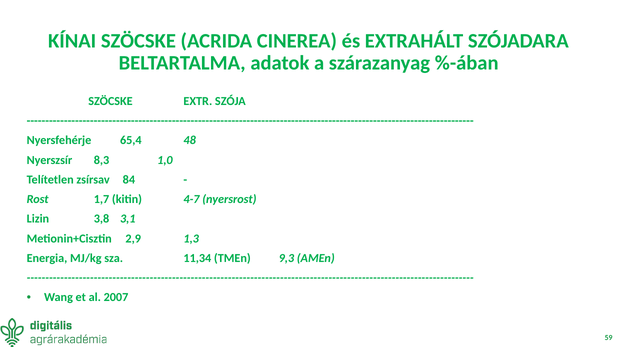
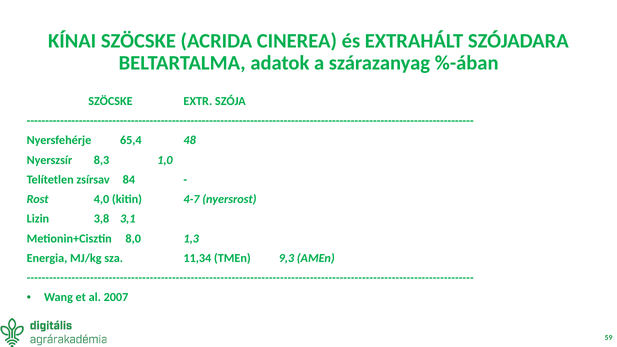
1,7: 1,7 -> 4,0
2,9: 2,9 -> 8,0
